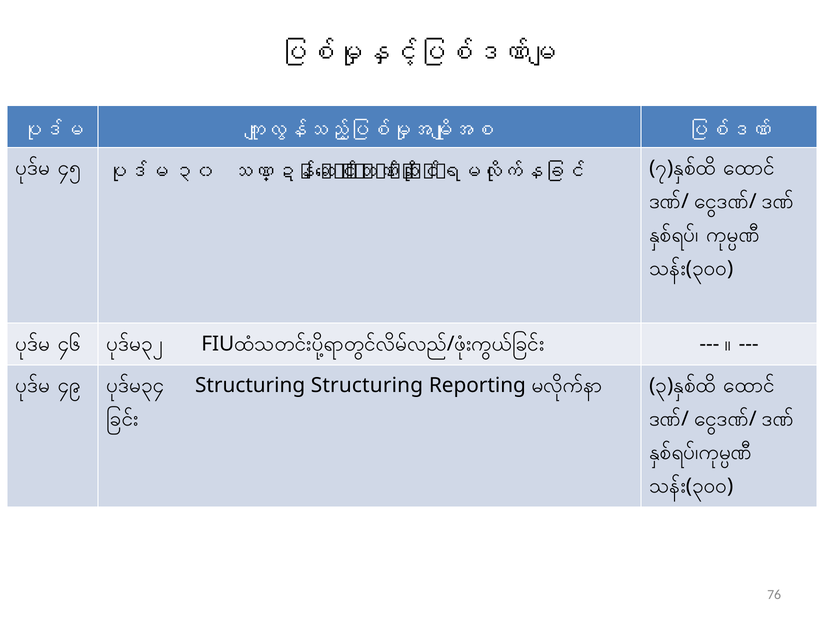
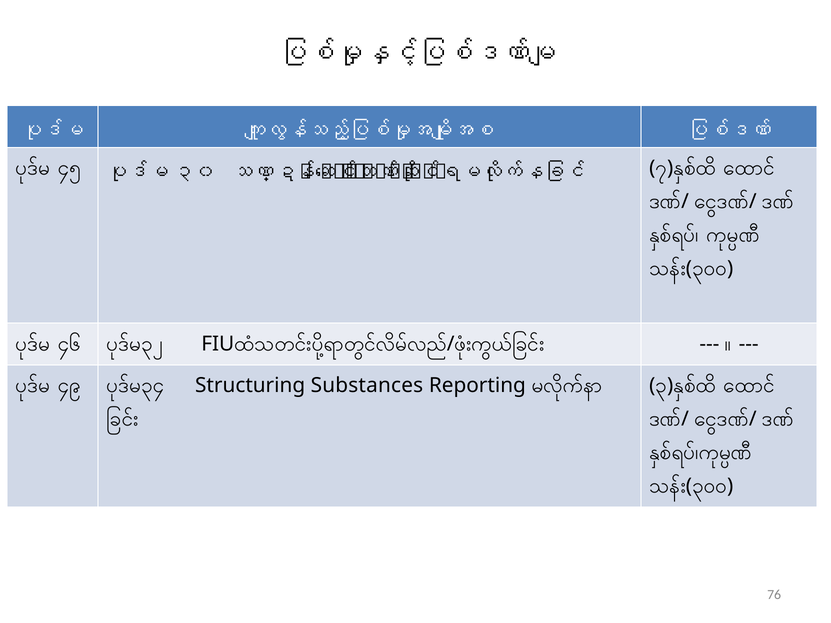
Structuring Structuring: Structuring -> Substances
